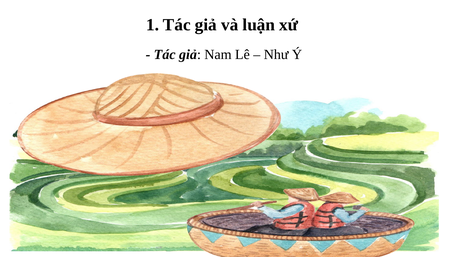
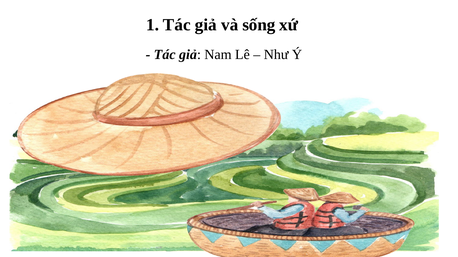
luận: luận -> sống
